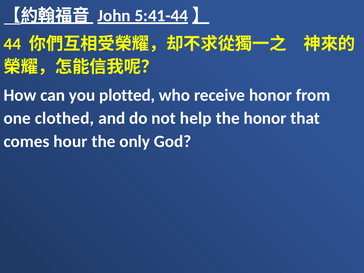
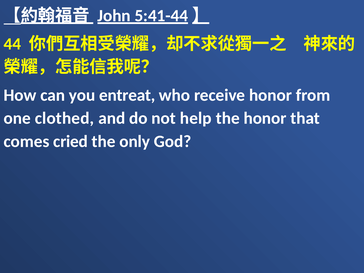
plotted: plotted -> entreat
hour: hour -> cried
